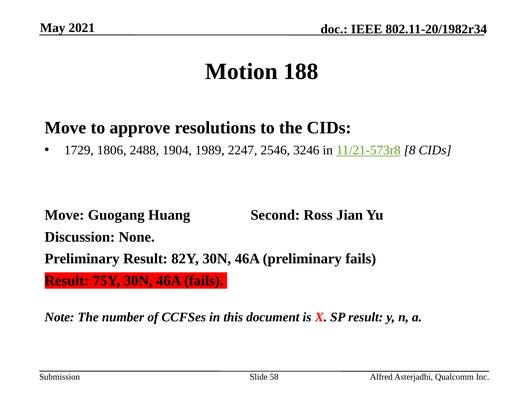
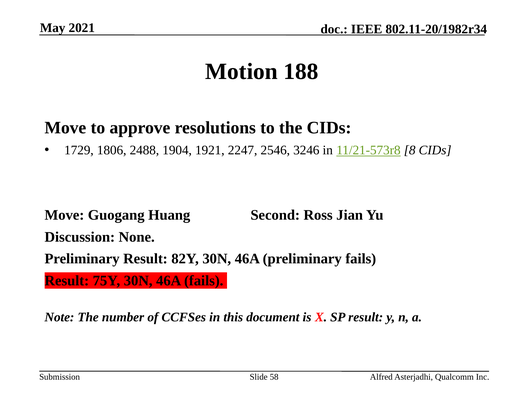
1989: 1989 -> 1921
